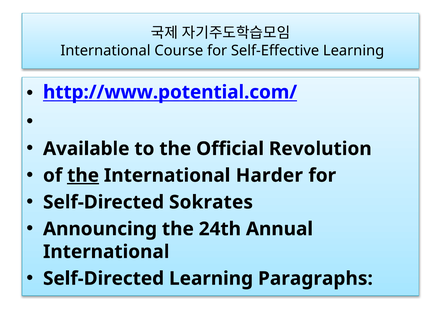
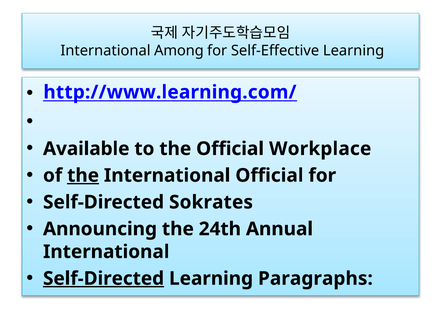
Course: Course -> Among
http://www.potential.com/: http://www.potential.com/ -> http://www.learning.com/
Revolution: Revolution -> Workplace
International Harder: Harder -> Official
Self-Directed at (104, 278) underline: none -> present
